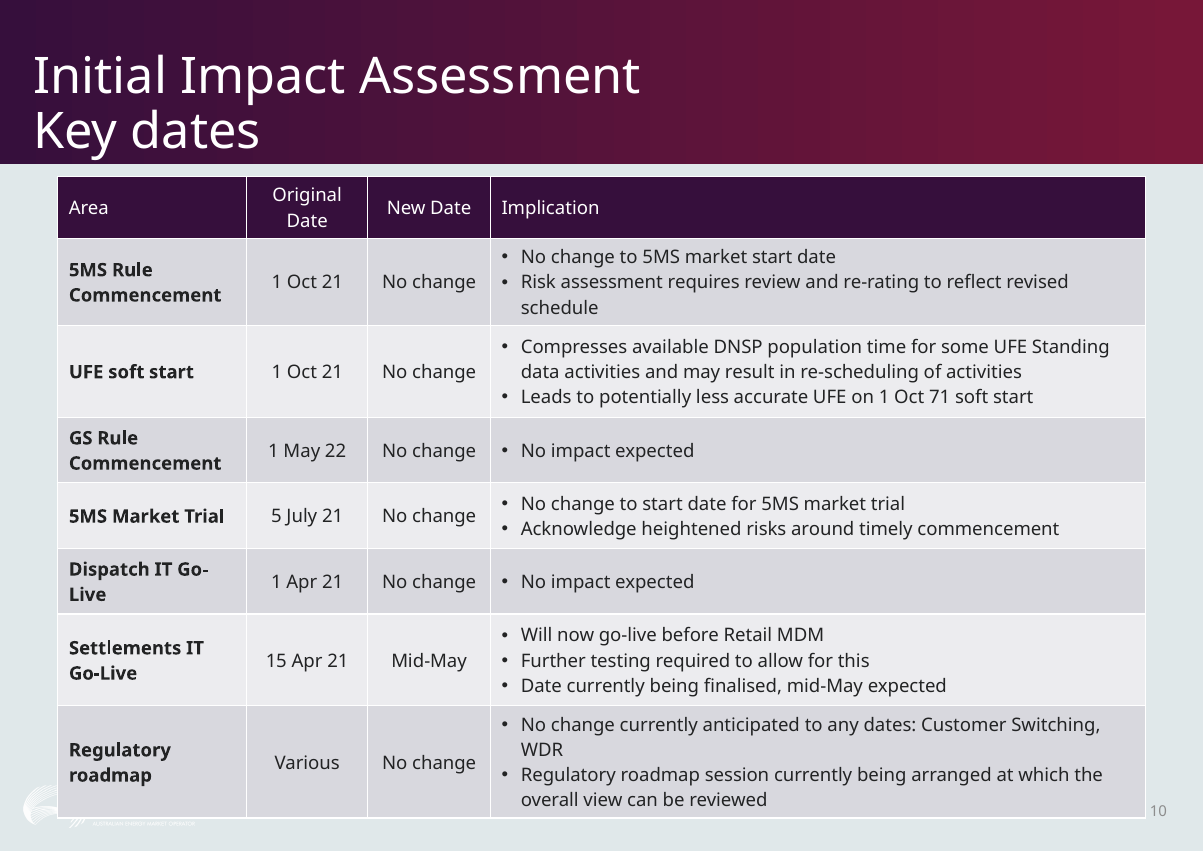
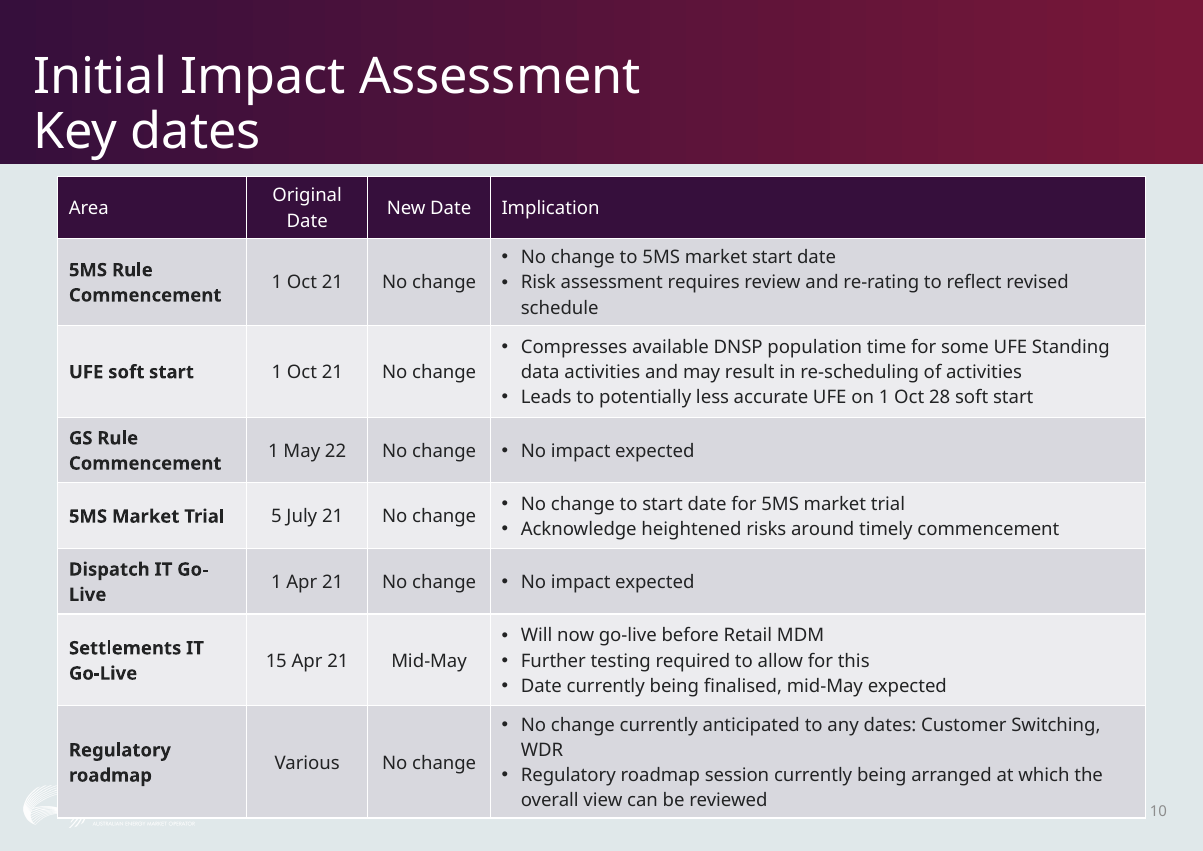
71: 71 -> 28
